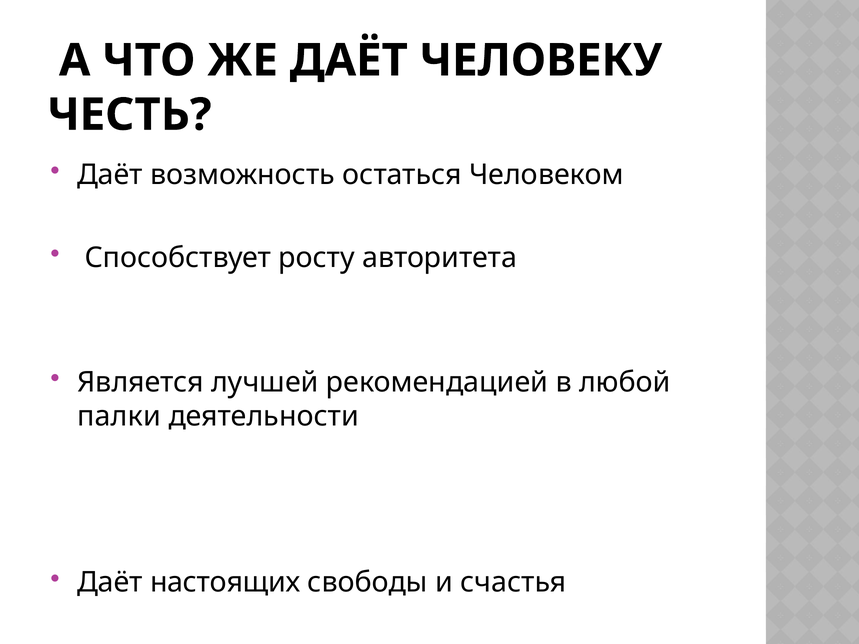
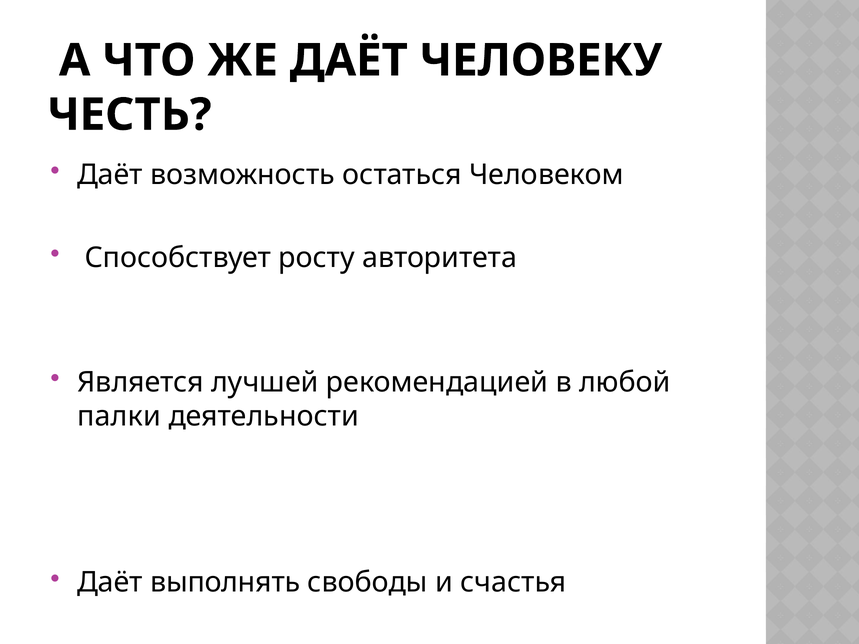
настоящих: настоящих -> выполнять
